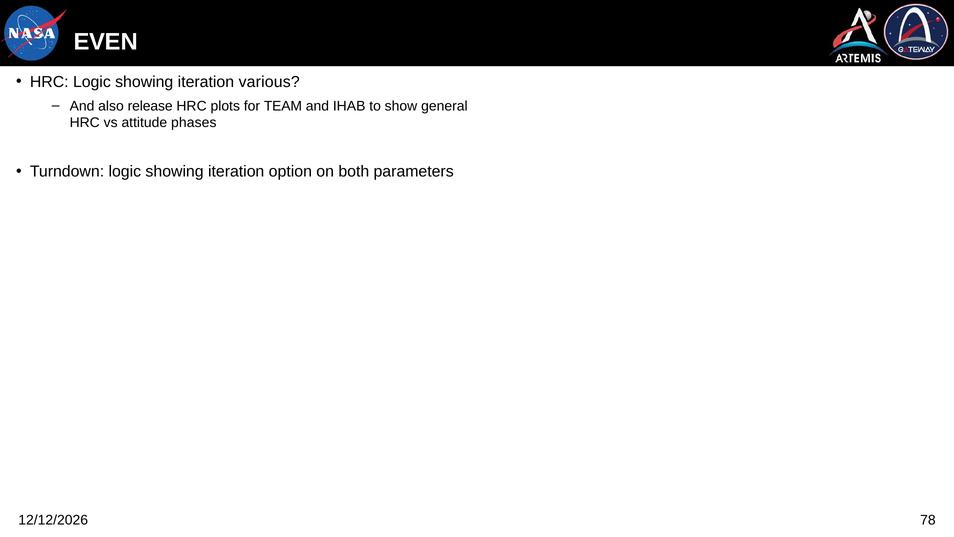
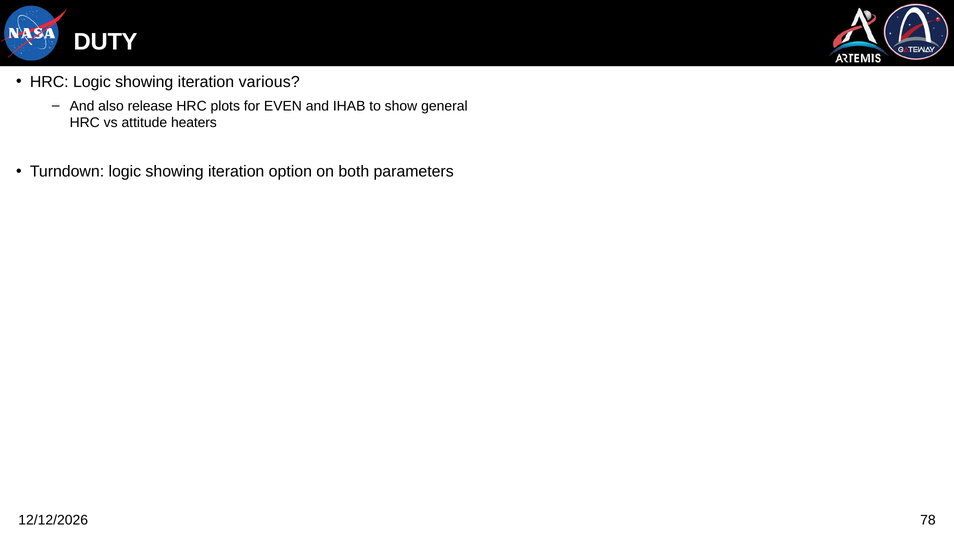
EVEN: EVEN -> DUTY
TEAM: TEAM -> EVEN
phases: phases -> heaters
